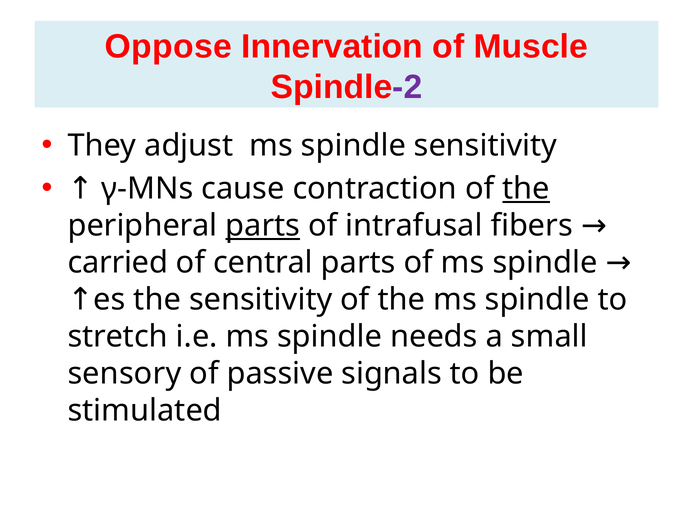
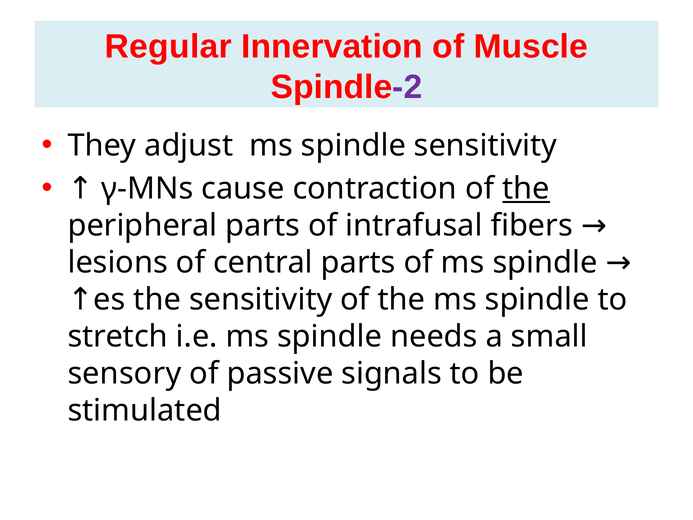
Oppose: Oppose -> Regular
parts at (263, 226) underline: present -> none
carried: carried -> lesions
